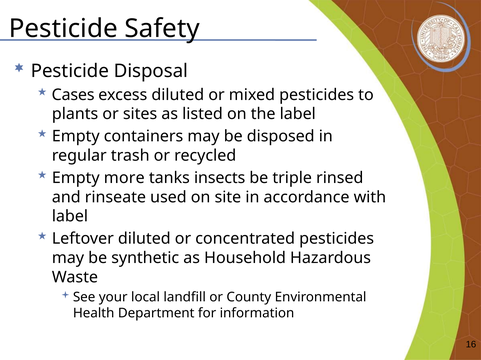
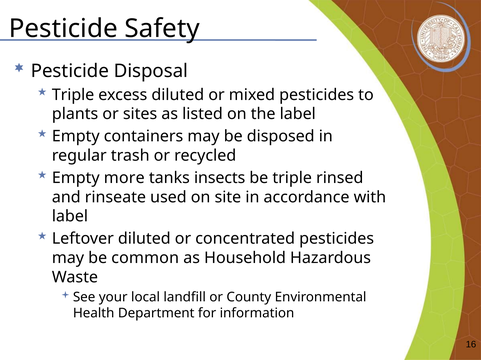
Cases at (73, 95): Cases -> Triple
synthetic: synthetic -> common
